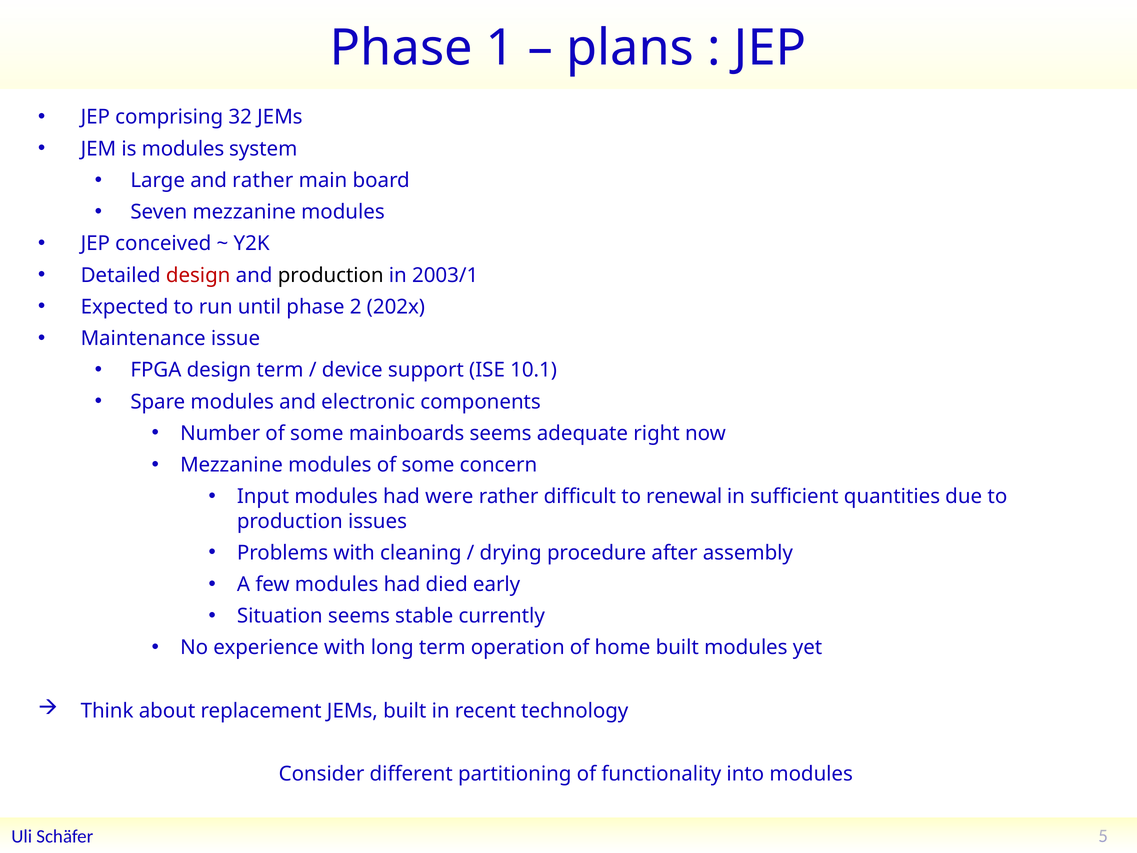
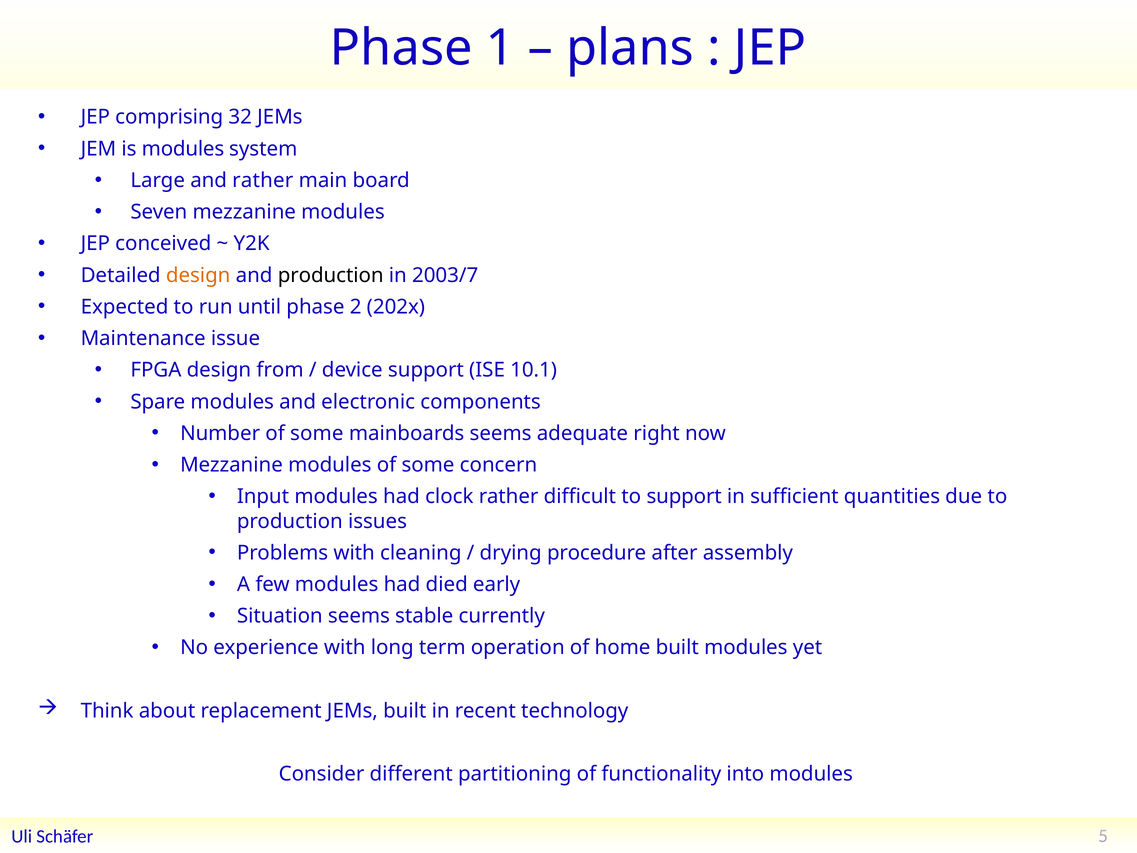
design at (198, 275) colour: red -> orange
2003/1: 2003/1 -> 2003/7
design term: term -> from
were: were -> clock
to renewal: renewal -> support
